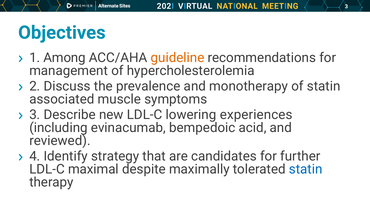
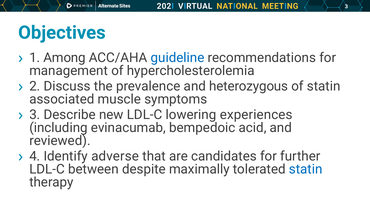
guideline colour: orange -> blue
monotherapy: monotherapy -> heterozygous
strategy: strategy -> adverse
maximal: maximal -> between
